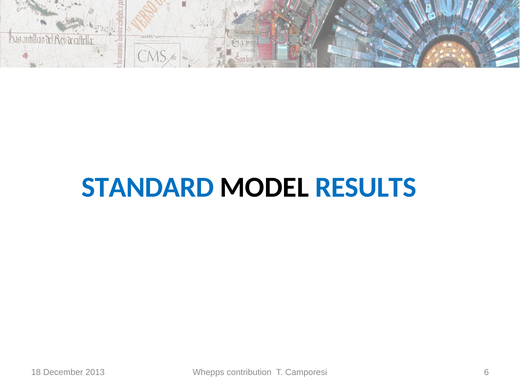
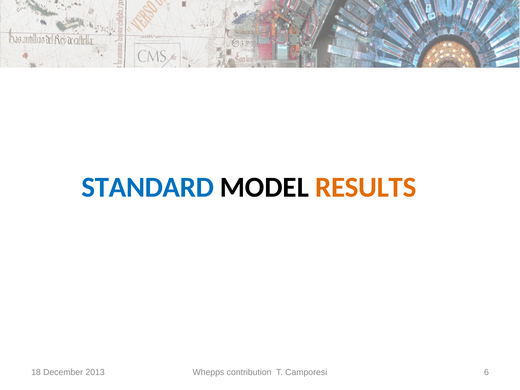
RESULTS colour: blue -> orange
